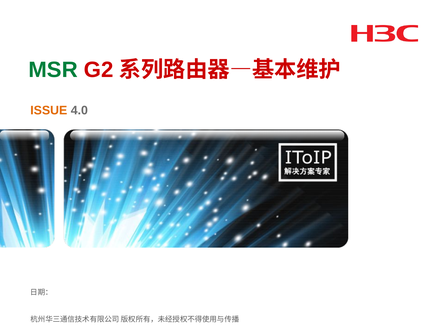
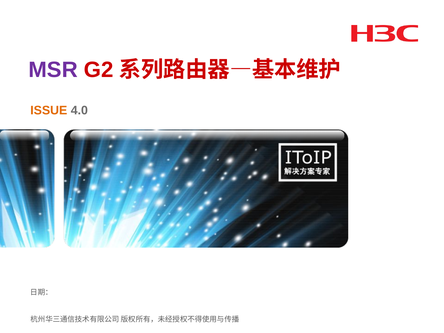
MSR colour: green -> purple
